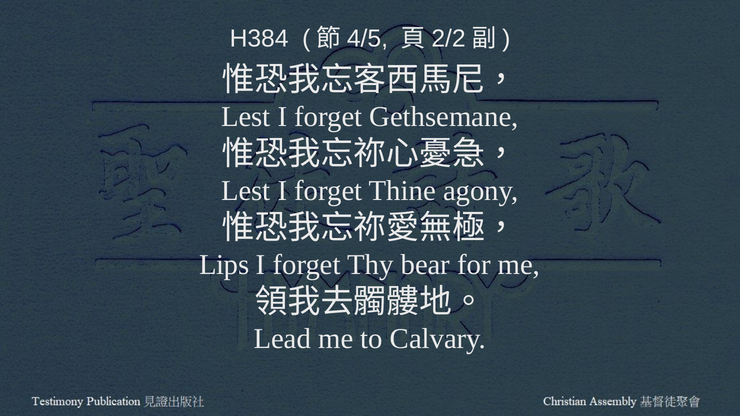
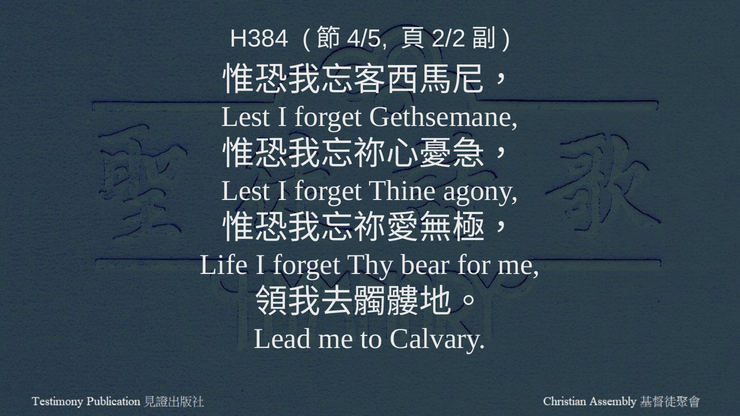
Lips: Lips -> Life
